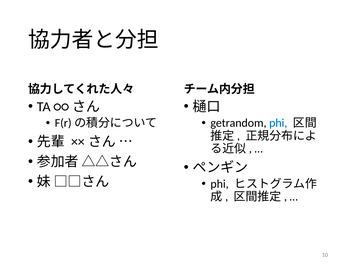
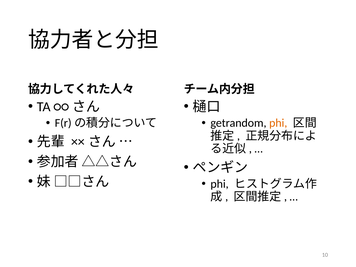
phi at (278, 123) colour: blue -> orange
